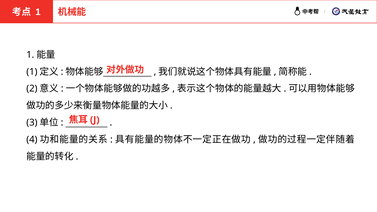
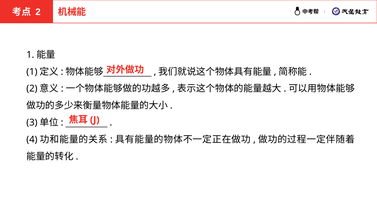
1 at (38, 12): 1 -> 2
